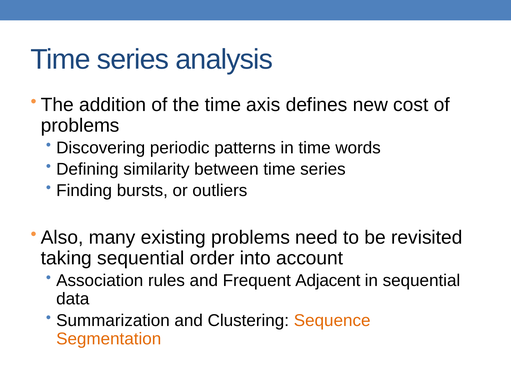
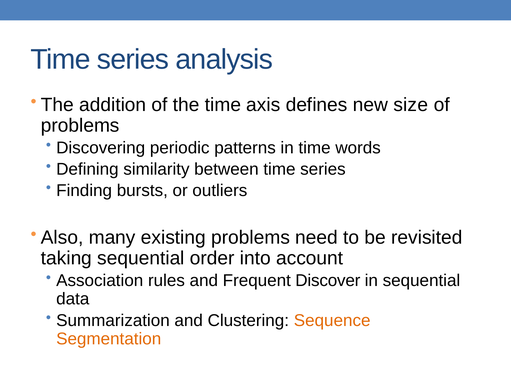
cost: cost -> size
Adjacent: Adjacent -> Discover
